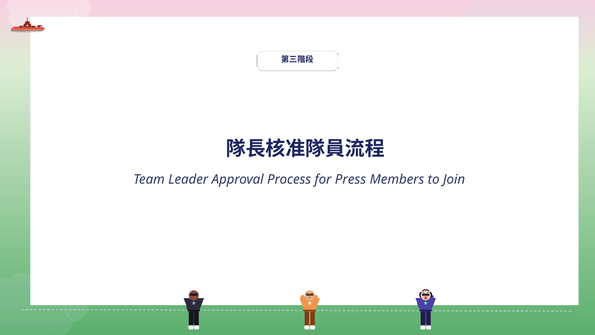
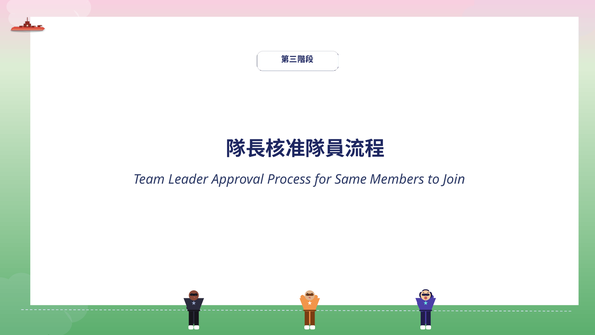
Press: Press -> Same
